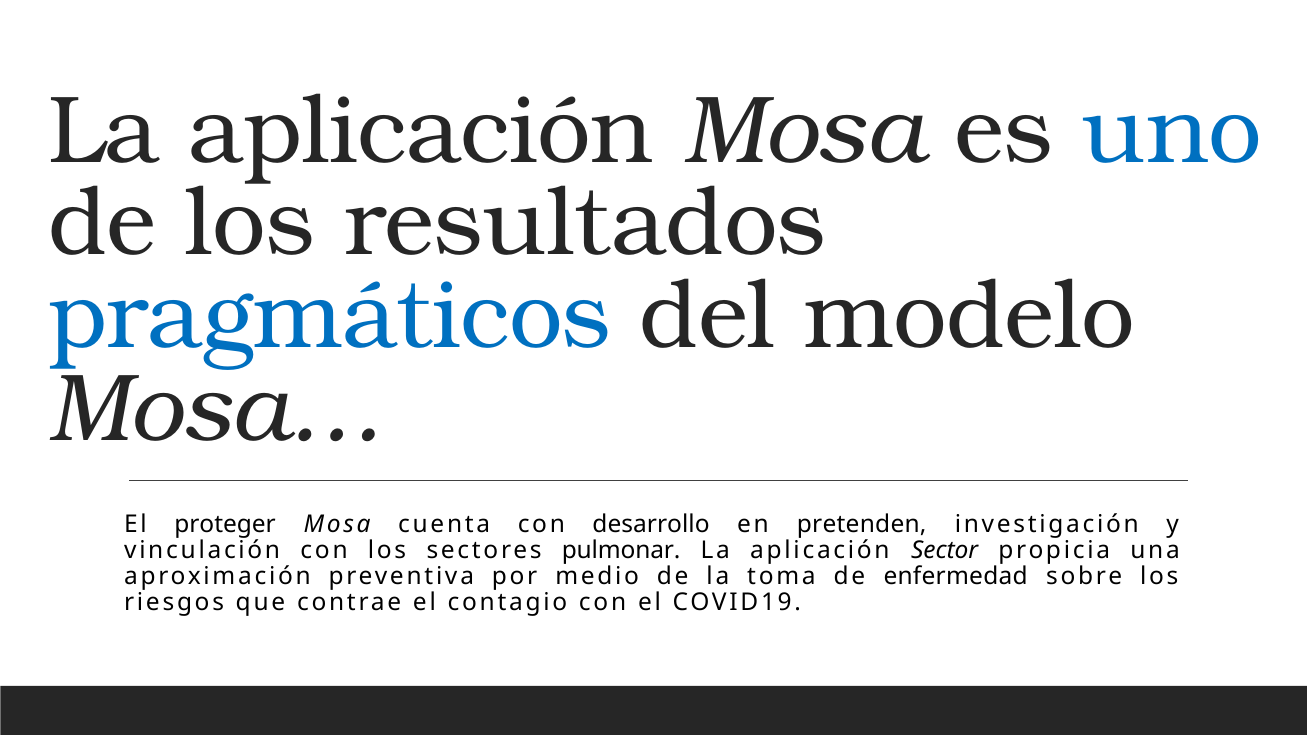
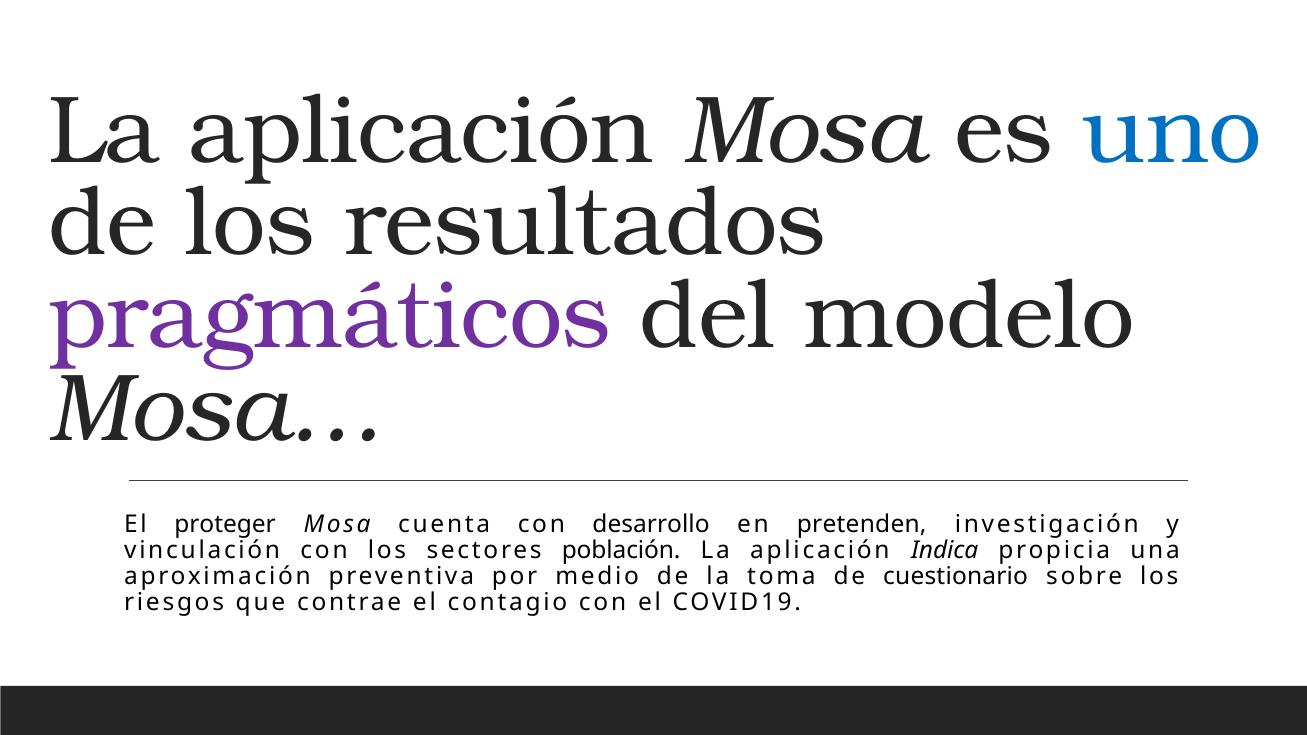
pragmáticos colour: blue -> purple
pulmonar: pulmonar -> población
Sector: Sector -> Indica
enfermedad: enfermedad -> cuestionario
